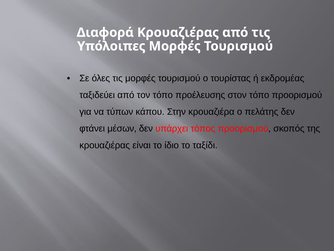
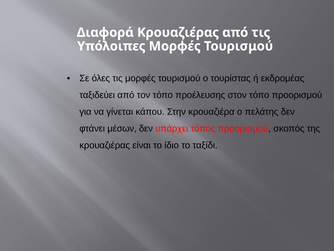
τύπων: τύπων -> γίνεται
